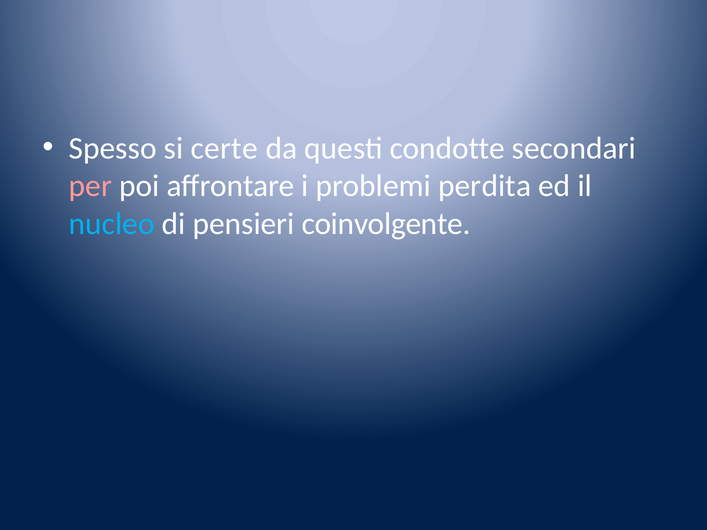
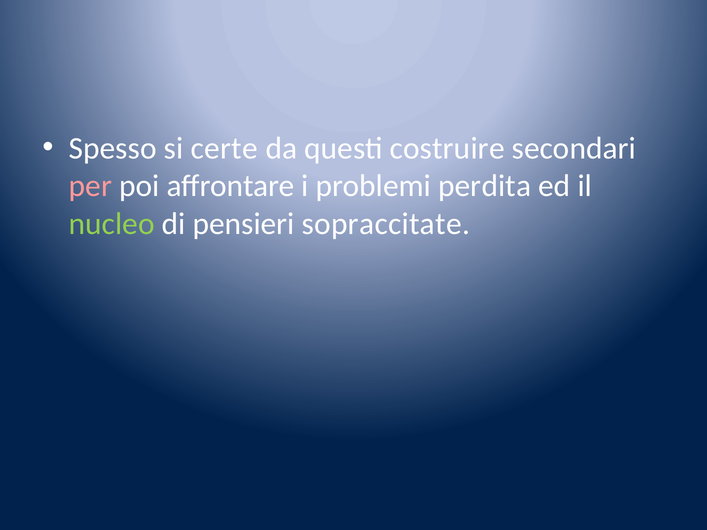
condotte: condotte -> costruire
nucleo colour: light blue -> light green
coinvolgente: coinvolgente -> sopraccitate
